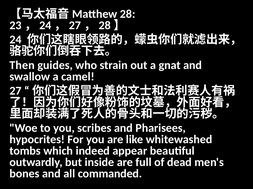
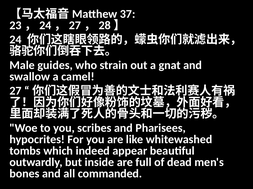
28: 28 -> 37
Then: Then -> Male
